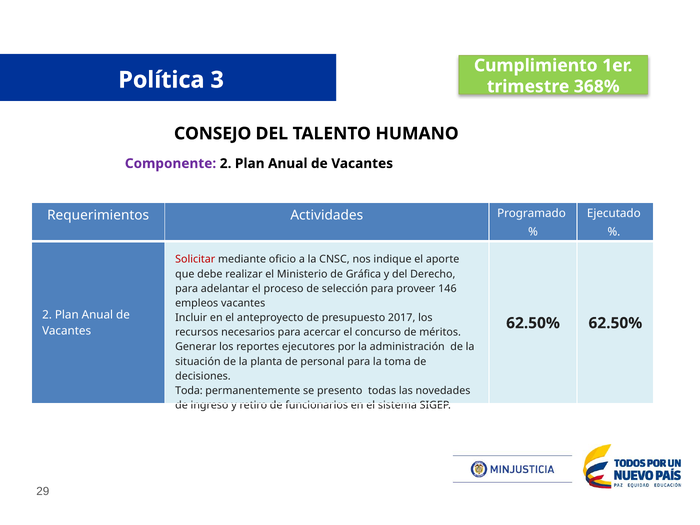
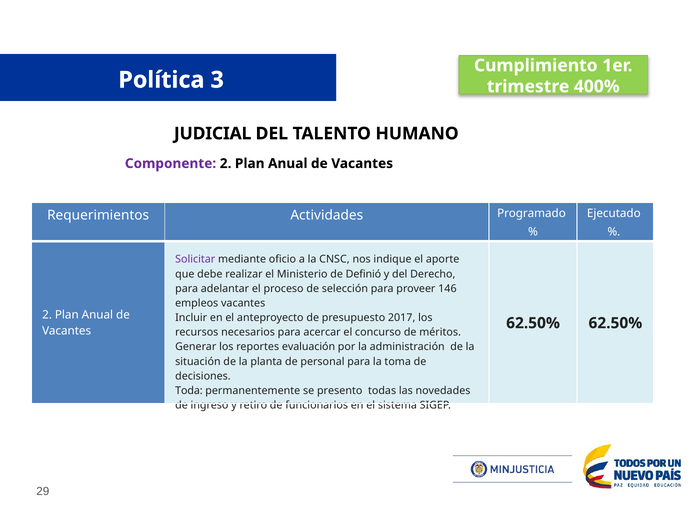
368%: 368% -> 400%
CONSEJO: CONSEJO -> JUDICIAL
Solicitar colour: red -> purple
Gráfica: Gráfica -> Definió
ejecutores: ejecutores -> evaluación
